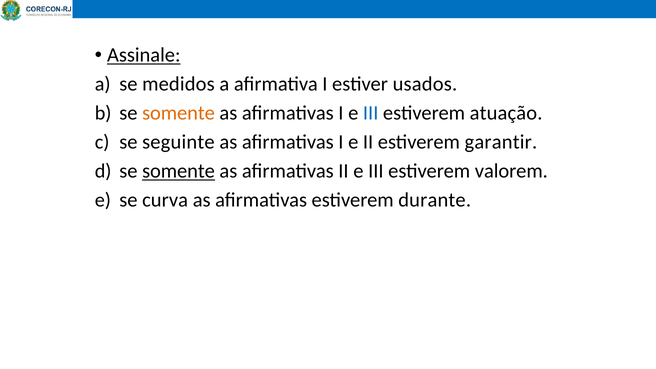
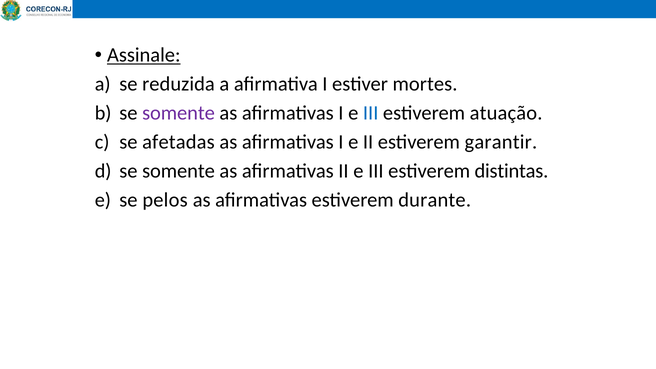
medidos: medidos -> reduzida
usados: usados -> mortes
somente at (179, 113) colour: orange -> purple
seguinte: seguinte -> afetadas
somente at (179, 171) underline: present -> none
valorem: valorem -> distintas
curva: curva -> pelos
